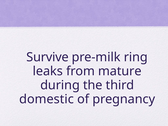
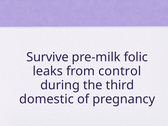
ring: ring -> folic
mature: mature -> control
